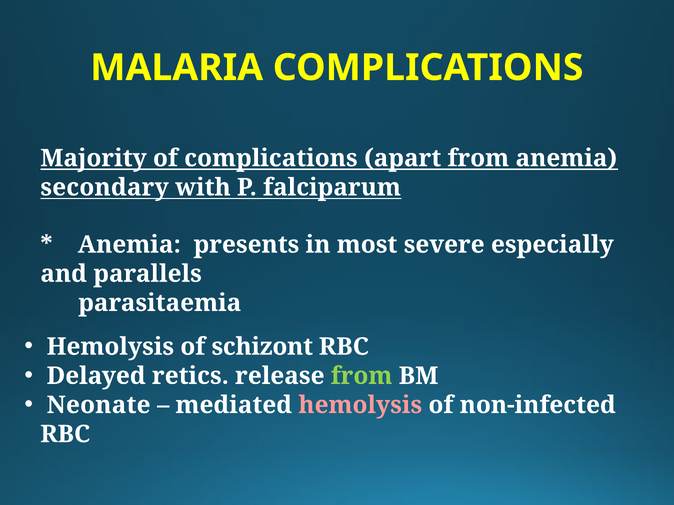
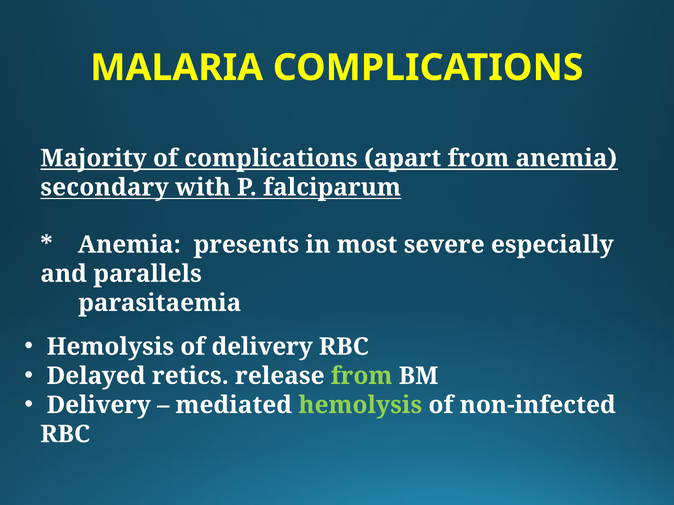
of schizont: schizont -> delivery
Neonate at (99, 405): Neonate -> Delivery
hemolysis at (360, 405) colour: pink -> light green
